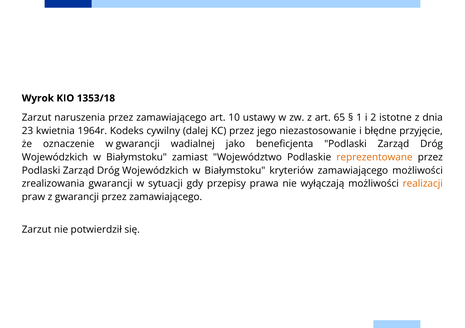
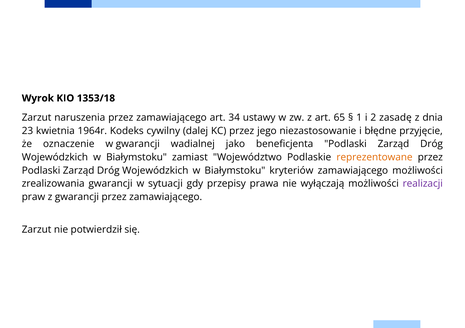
10: 10 -> 34
istotne: istotne -> zasadę
realizacji colour: orange -> purple
